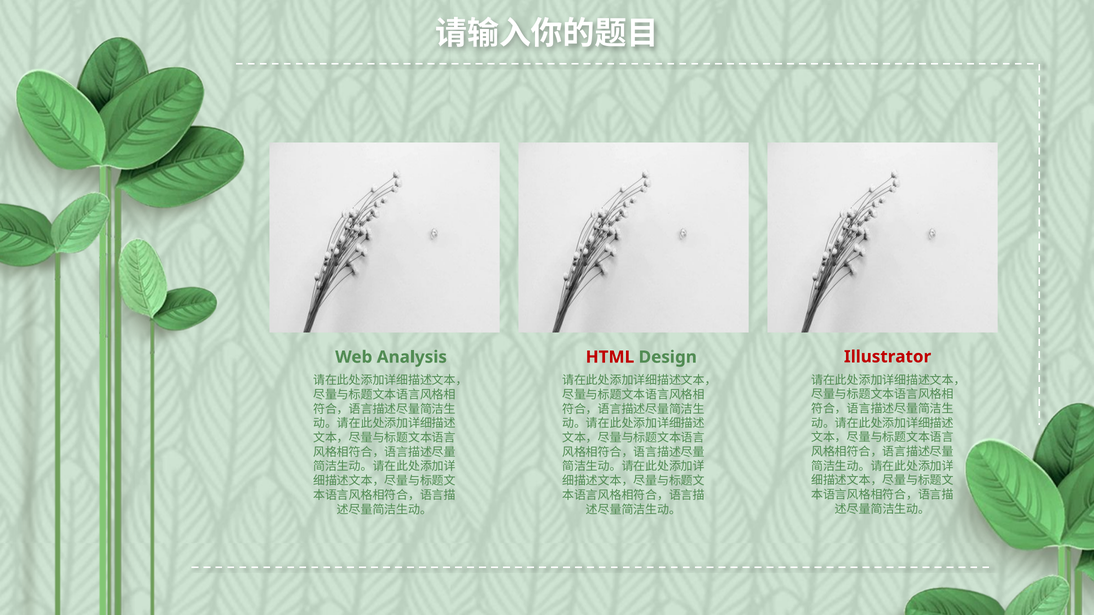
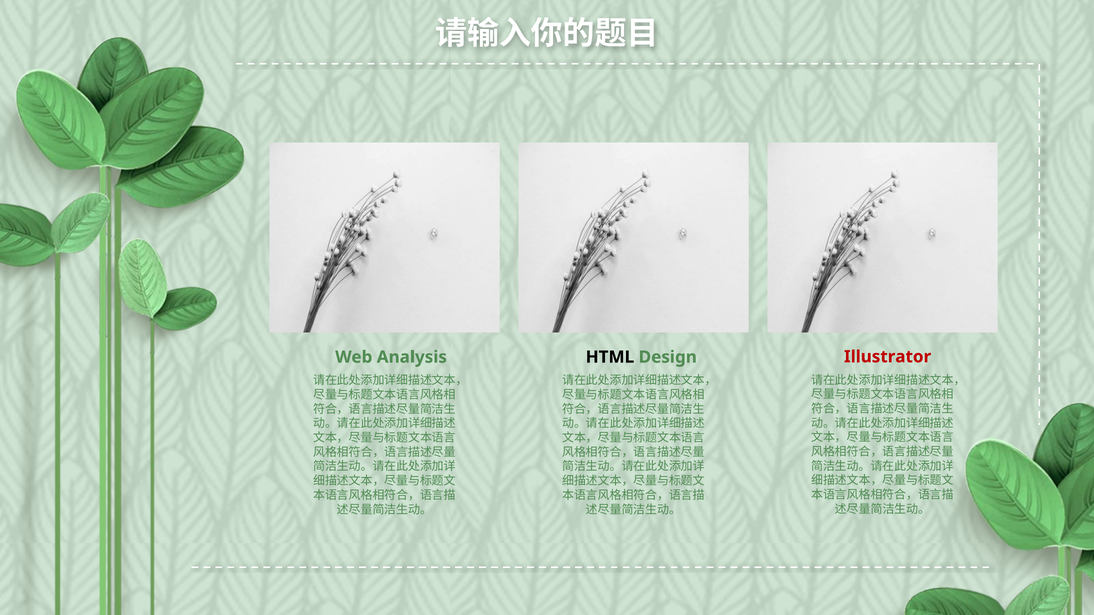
HTML colour: red -> black
